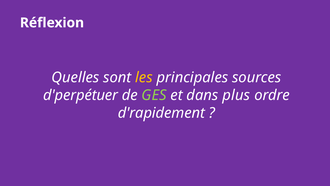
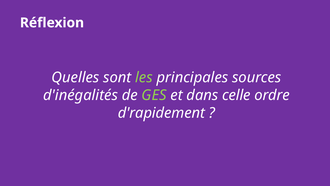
les colour: yellow -> light green
d'perpétuer: d'perpétuer -> d'inégalités
plus: plus -> celle
